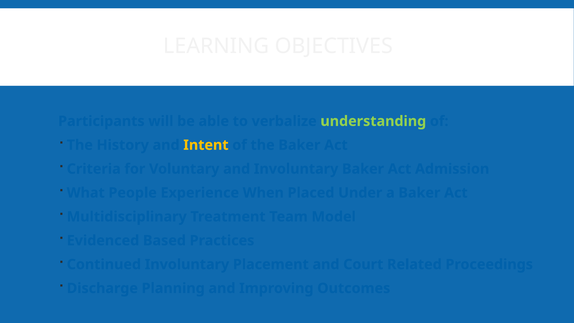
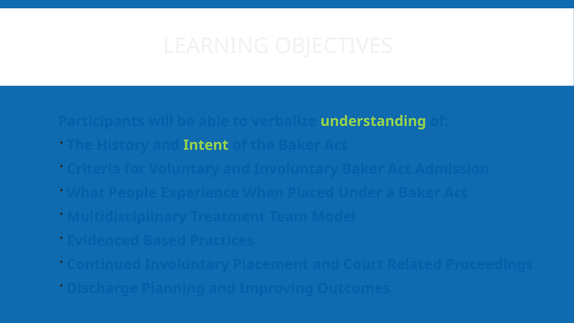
Intent colour: yellow -> light green
